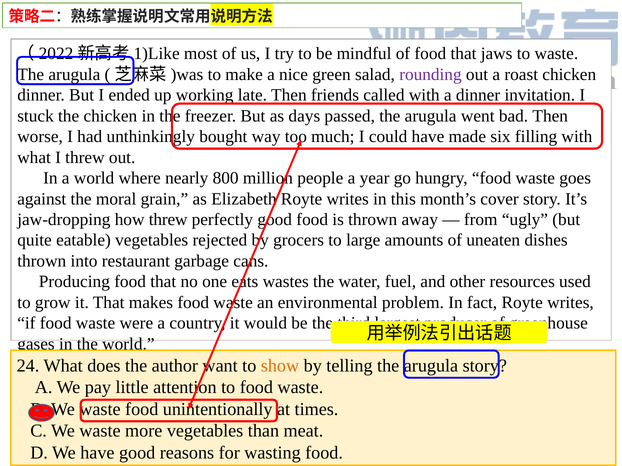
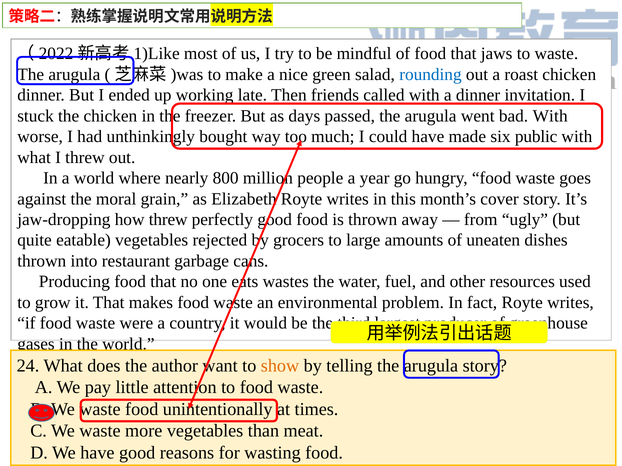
rounding colour: purple -> blue
bad Then: Then -> With
filling: filling -> public
